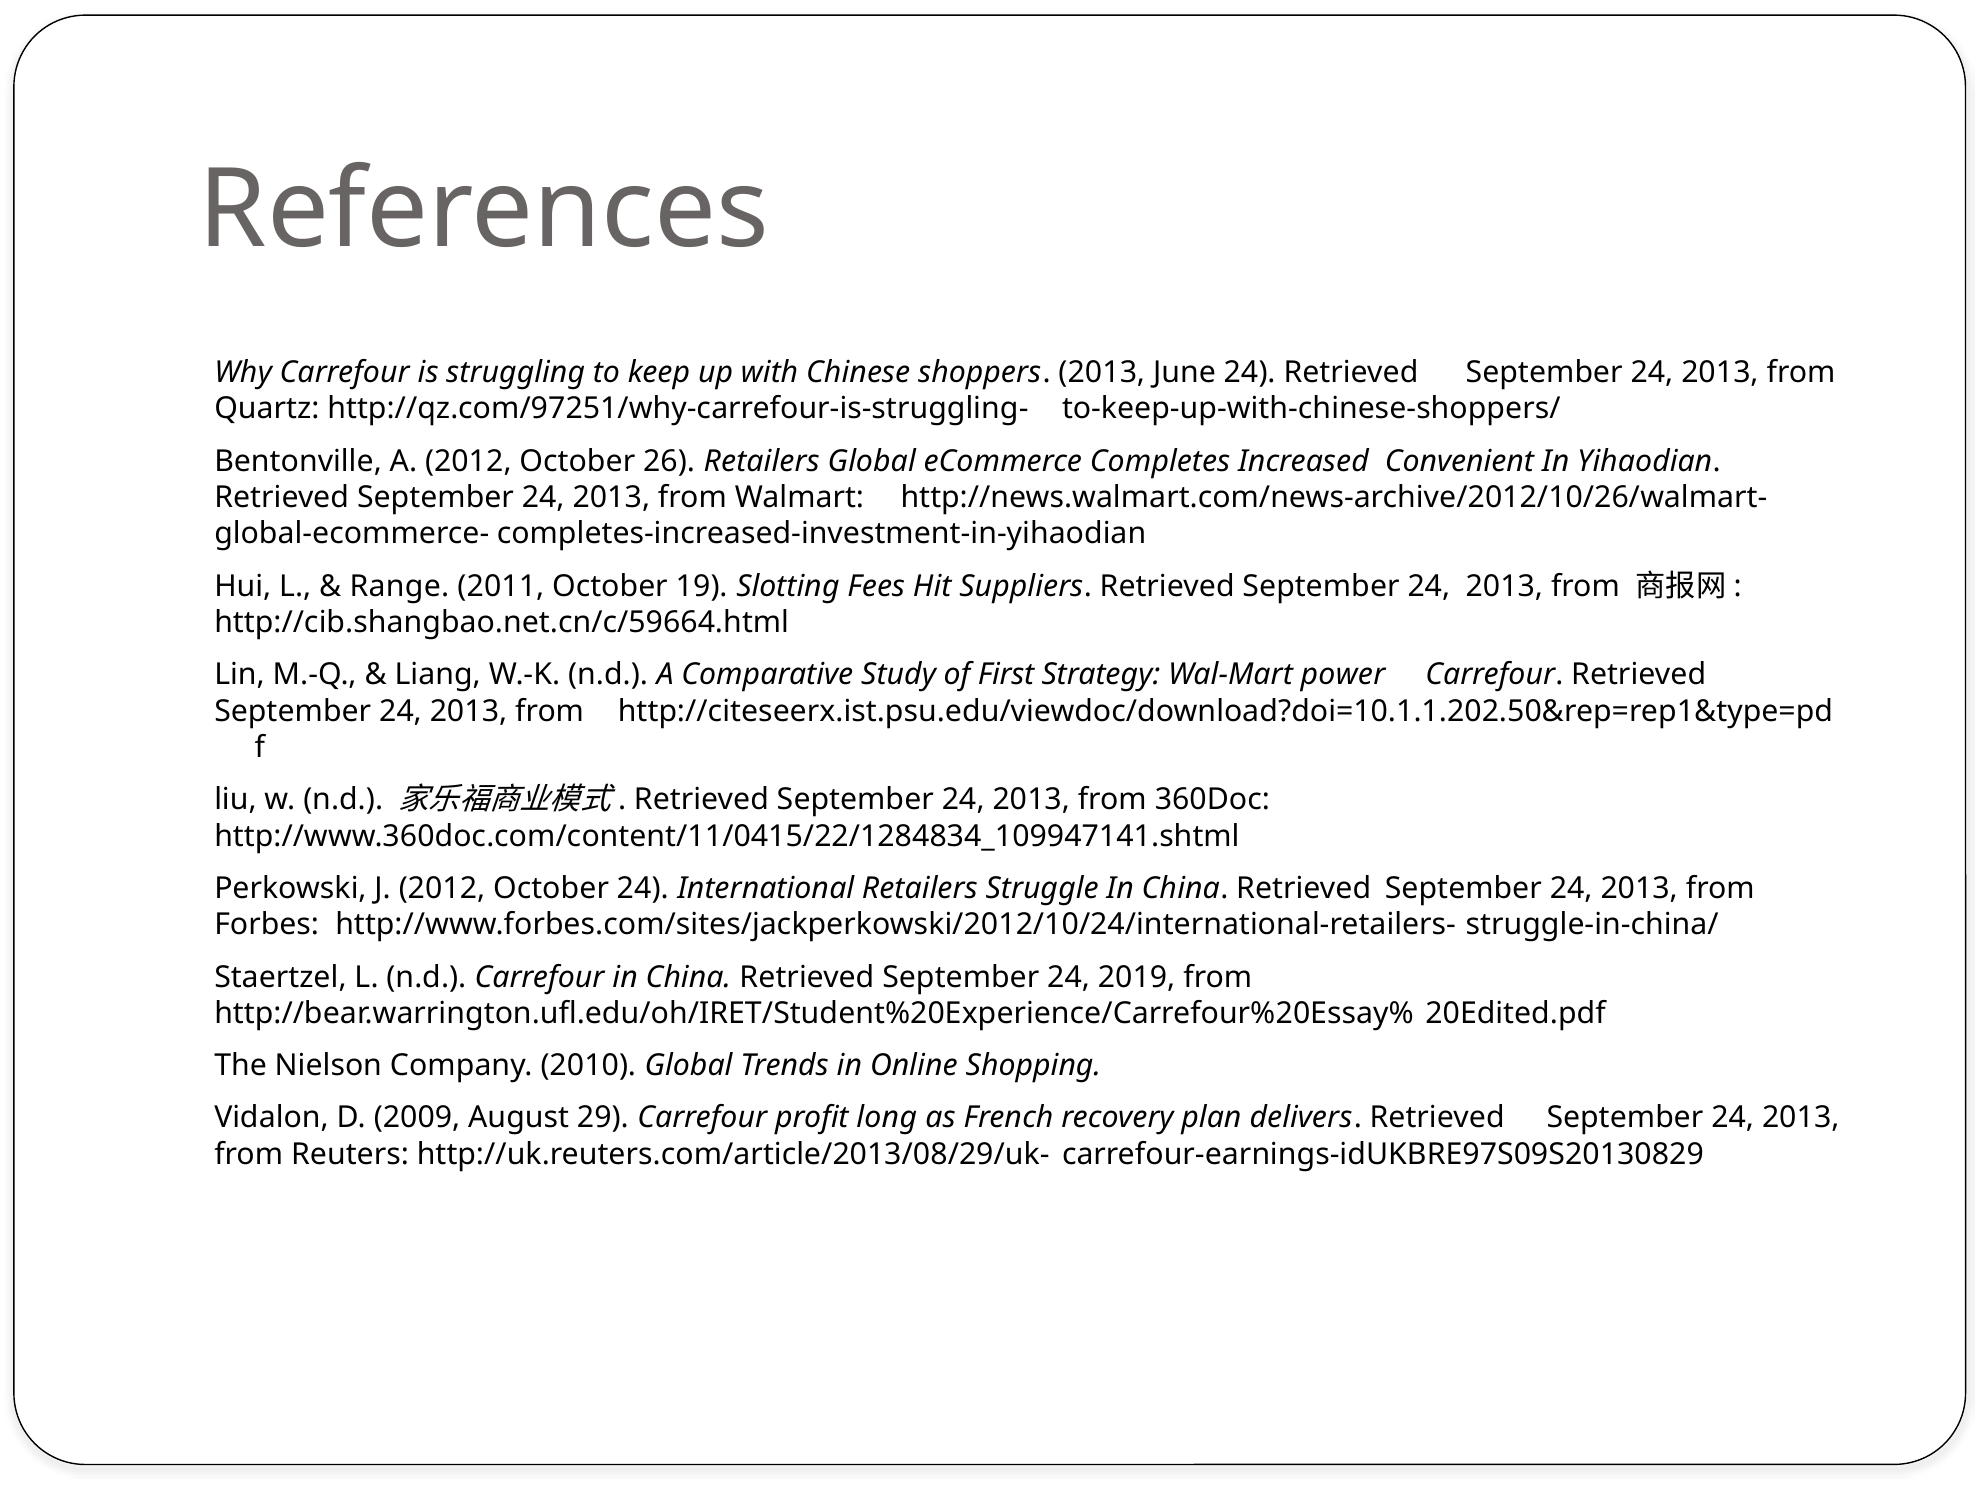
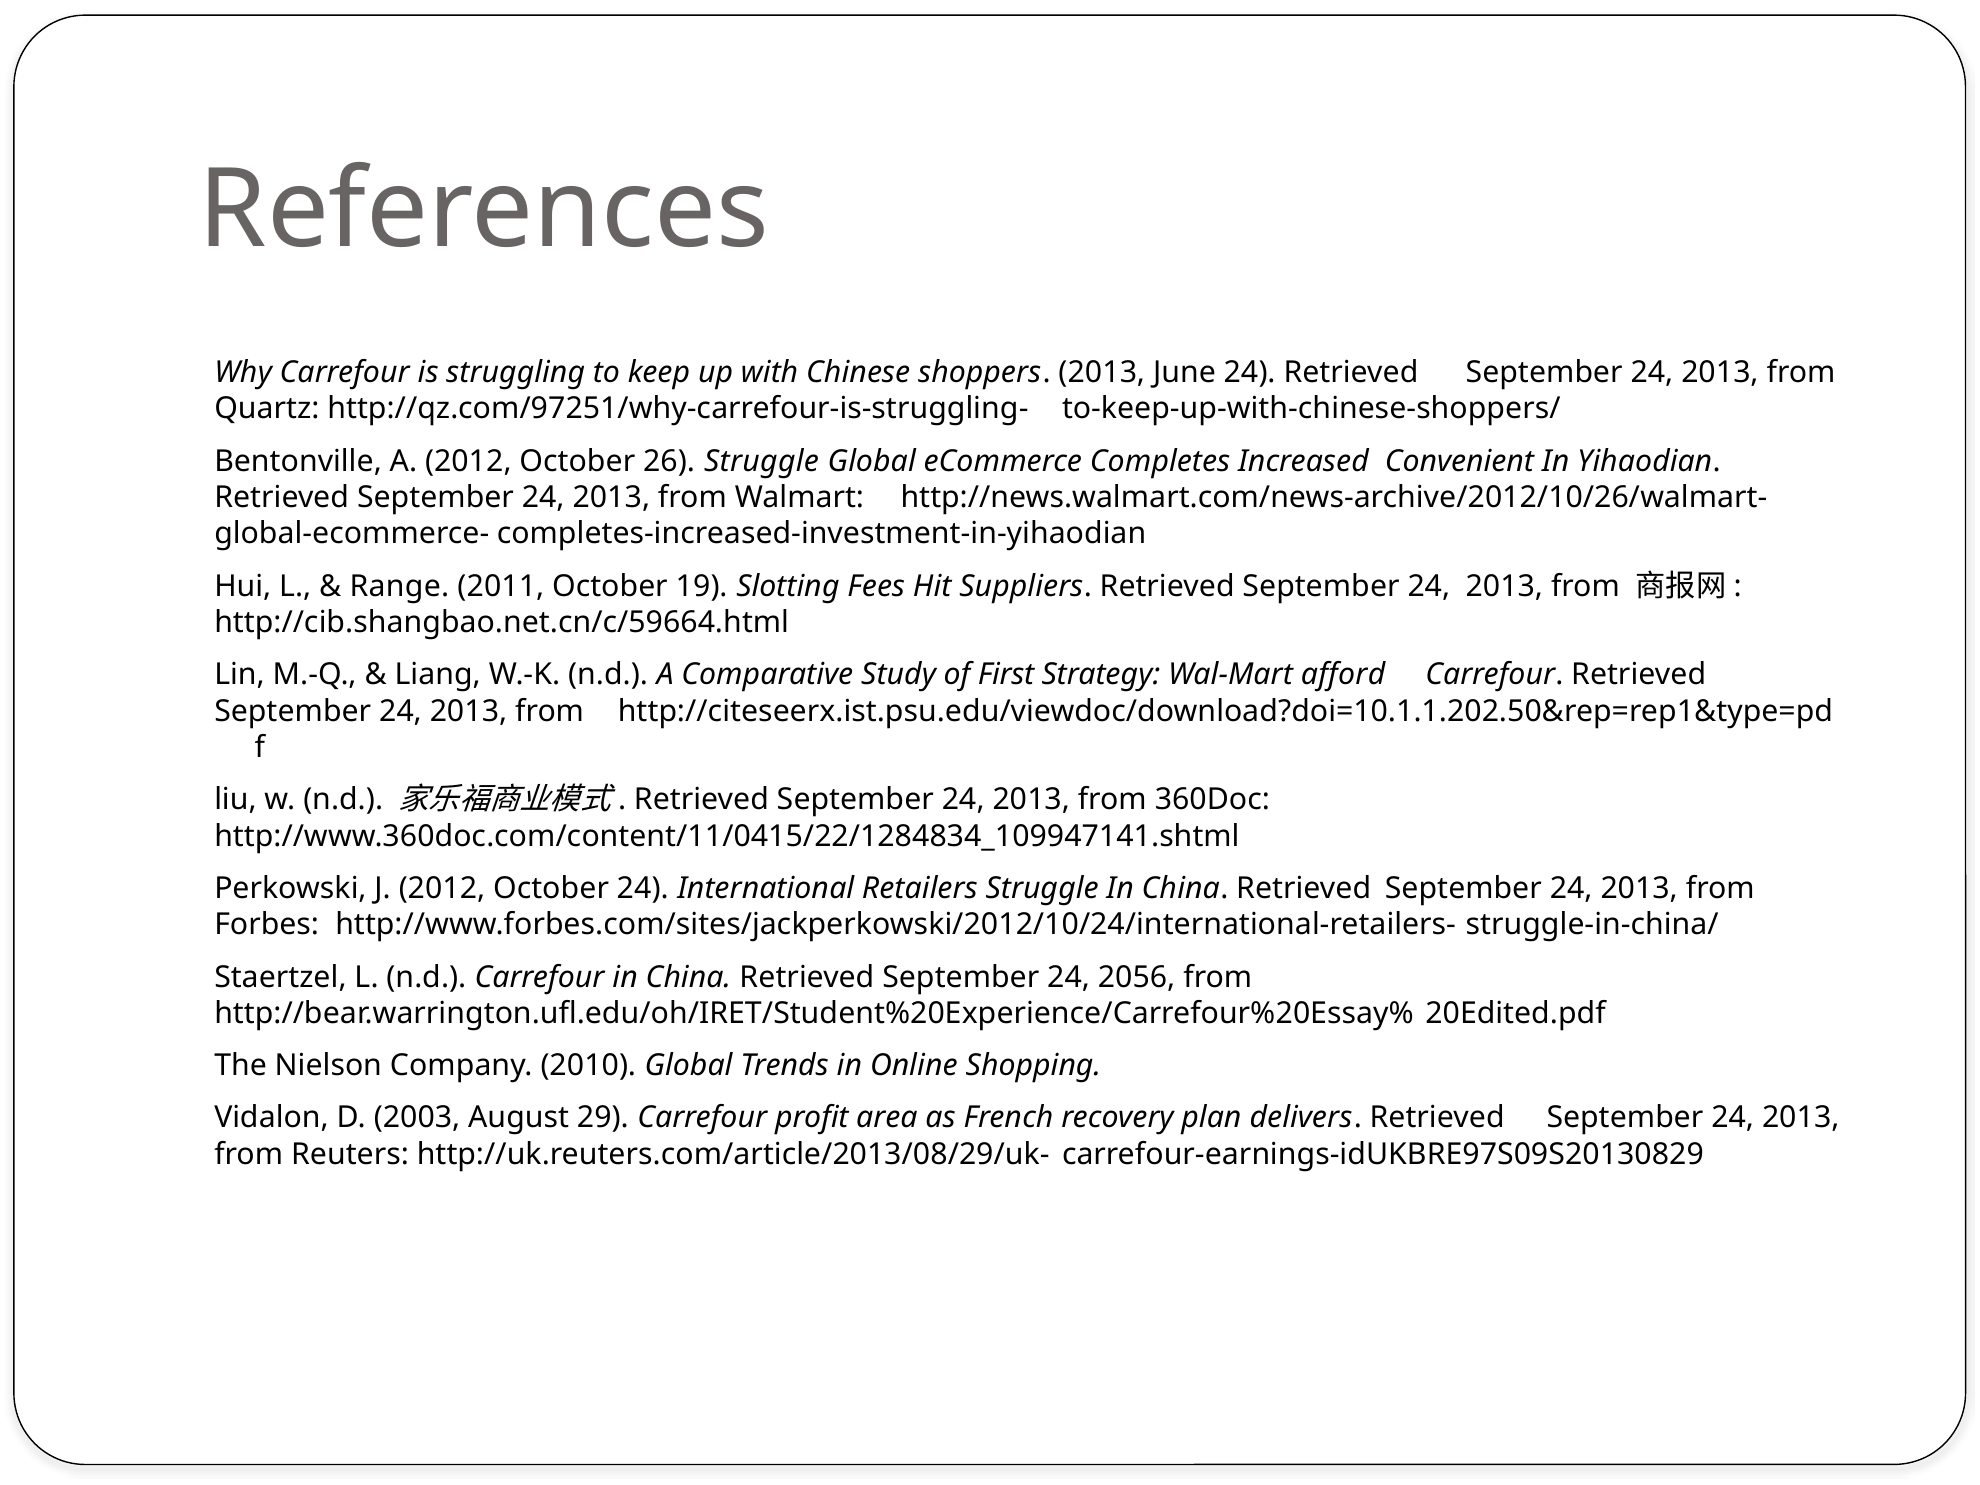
26 Retailers: Retailers -> Struggle
power: power -> afford
2019: 2019 -> 2056
2009: 2009 -> 2003
long: long -> area
